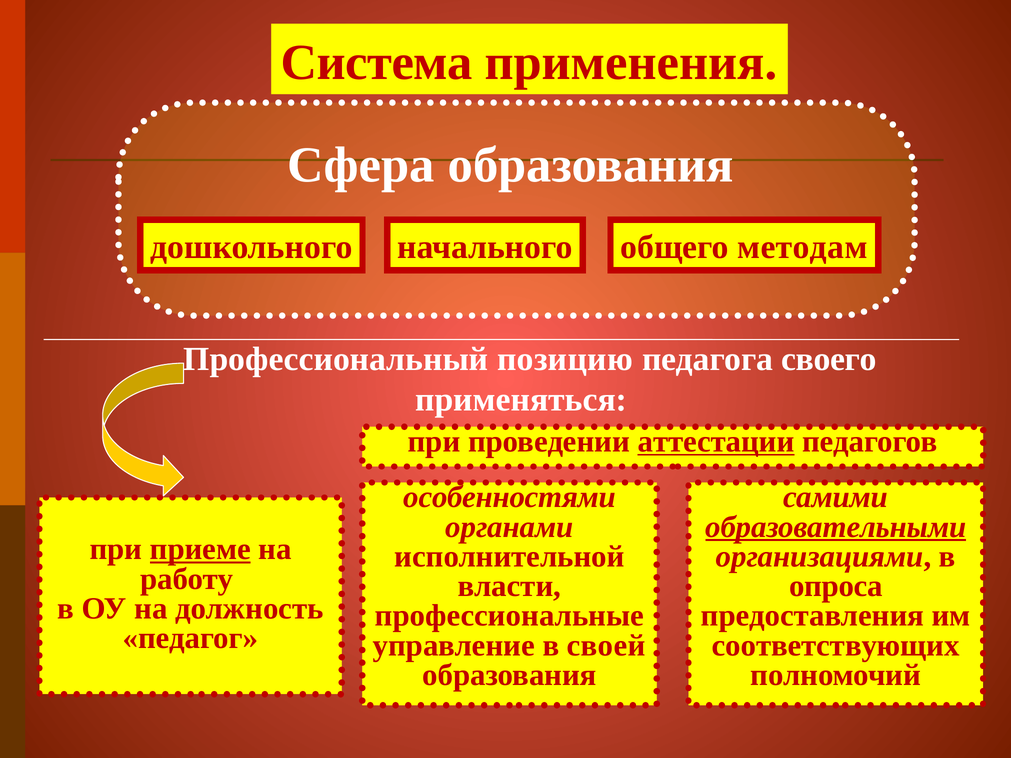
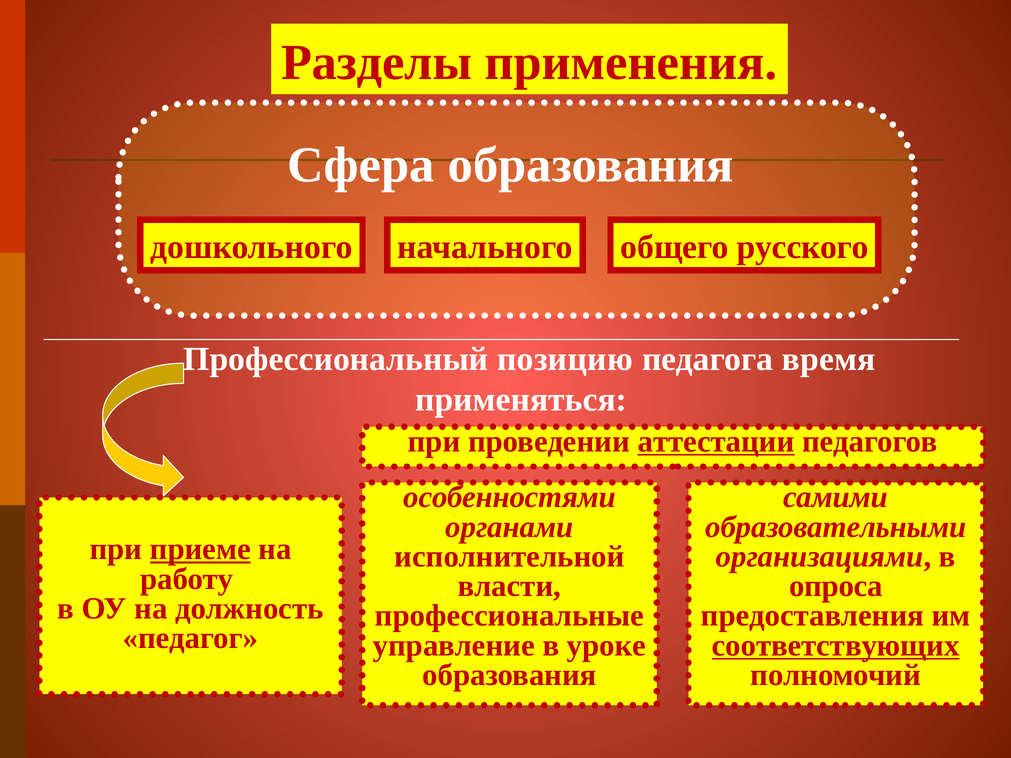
Система: Система -> Разделы
методам: методам -> русского
своего: своего -> время
образовательными underline: present -> none
своей: своей -> уроке
соответствующих underline: none -> present
